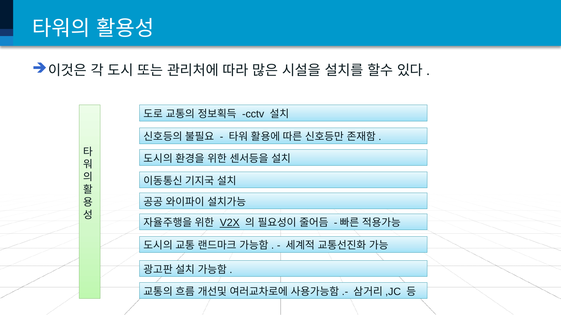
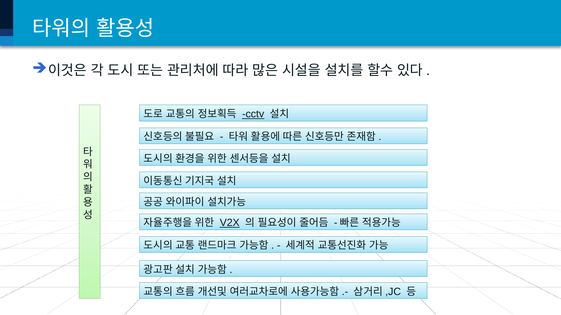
cctv underline: none -> present
